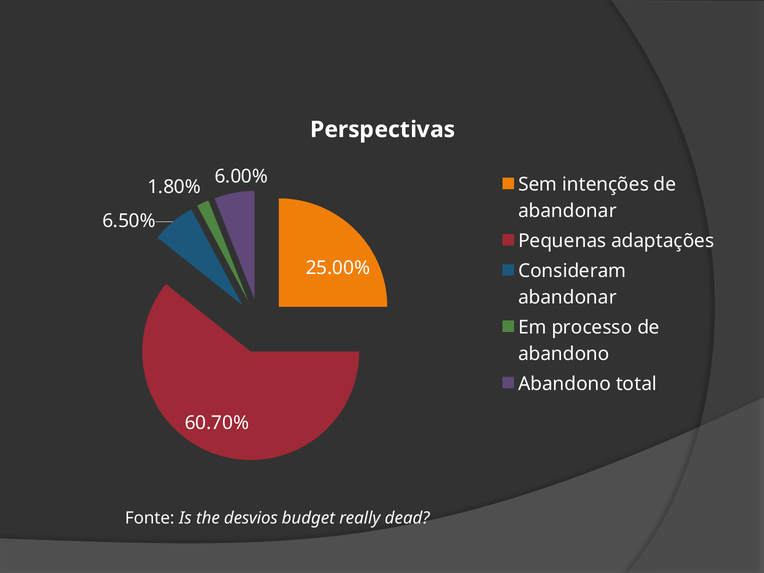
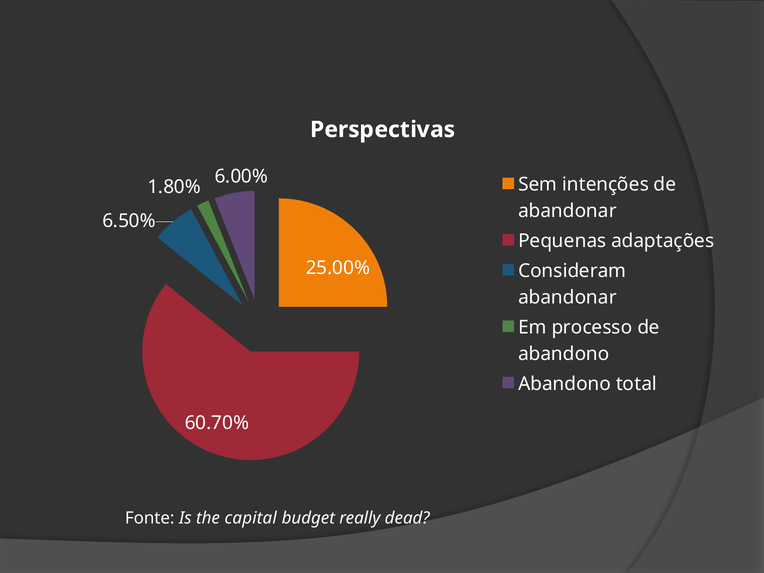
desvios: desvios -> capital
